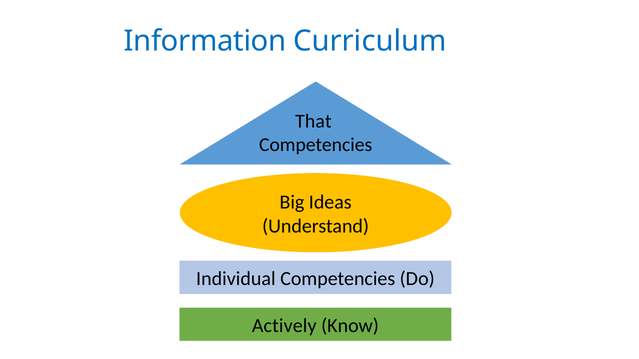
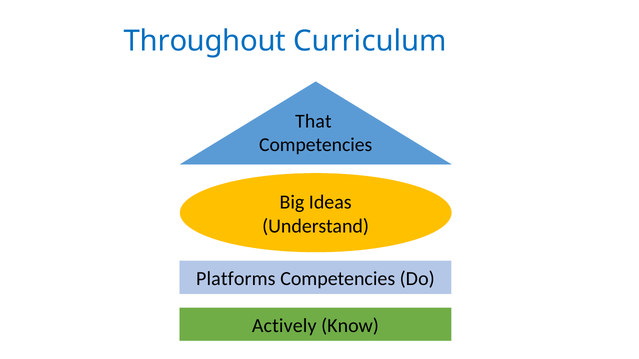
Information: Information -> Throughout
Individual: Individual -> Platforms
